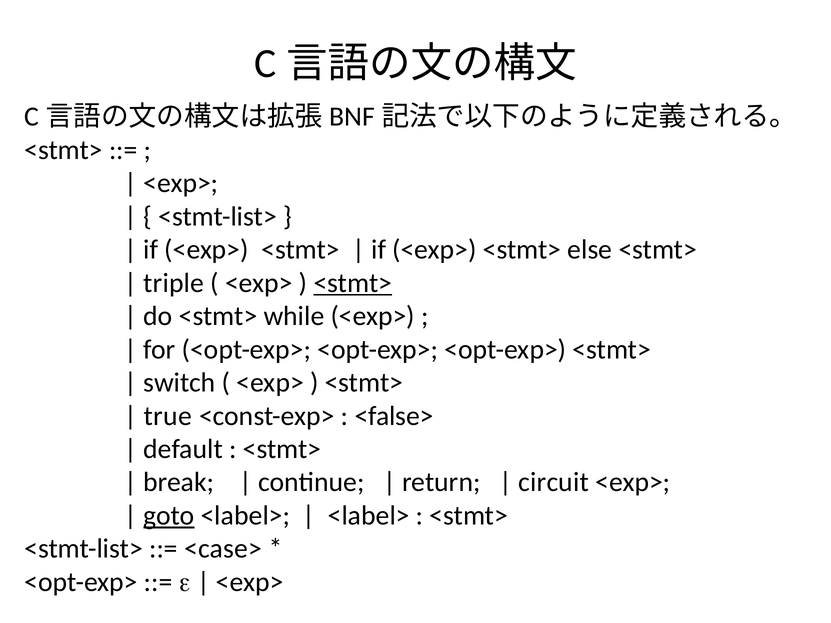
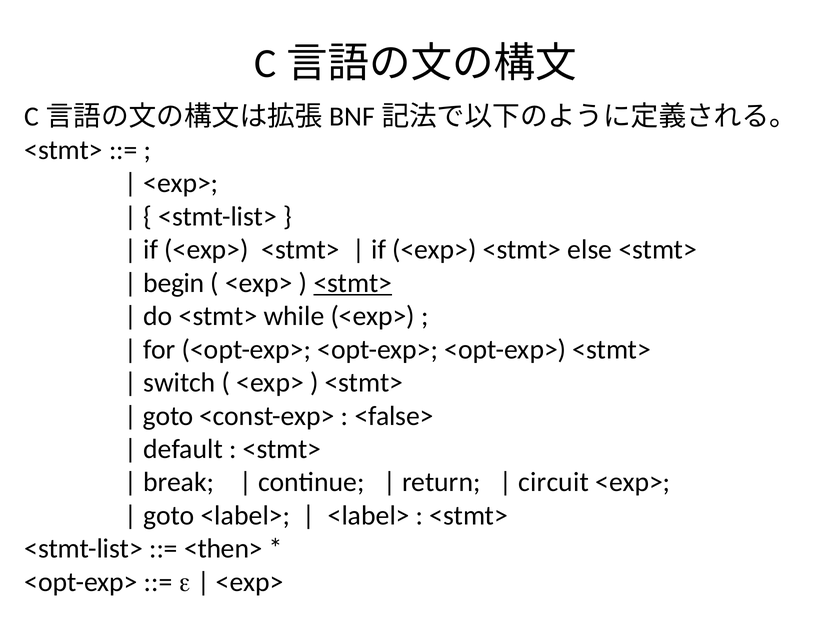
triple: triple -> begin
true at (168, 416): true -> goto
goto at (169, 516) underline: present -> none
<case>: <case> -> <then>
